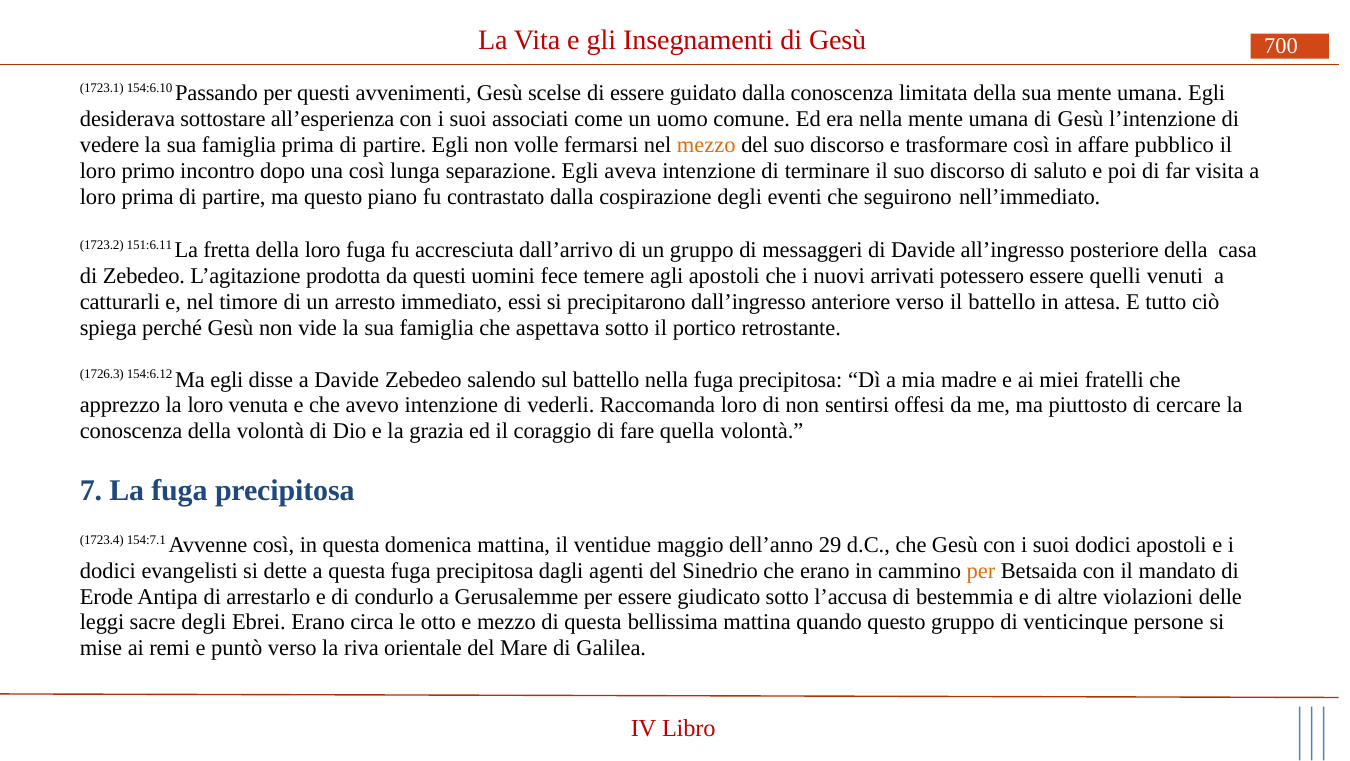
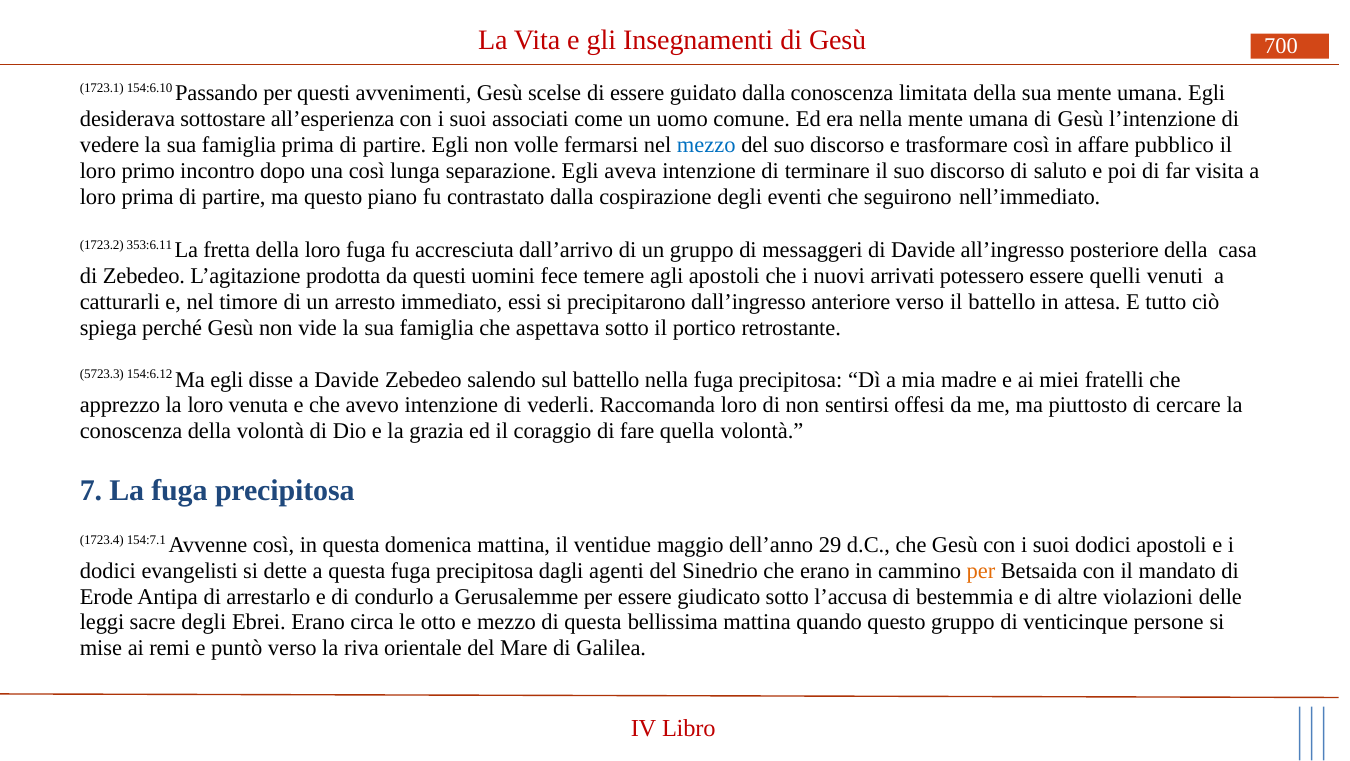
mezzo at (706, 145) colour: orange -> blue
151:6.11: 151:6.11 -> 353:6.11
1726.3: 1726.3 -> 5723.3
